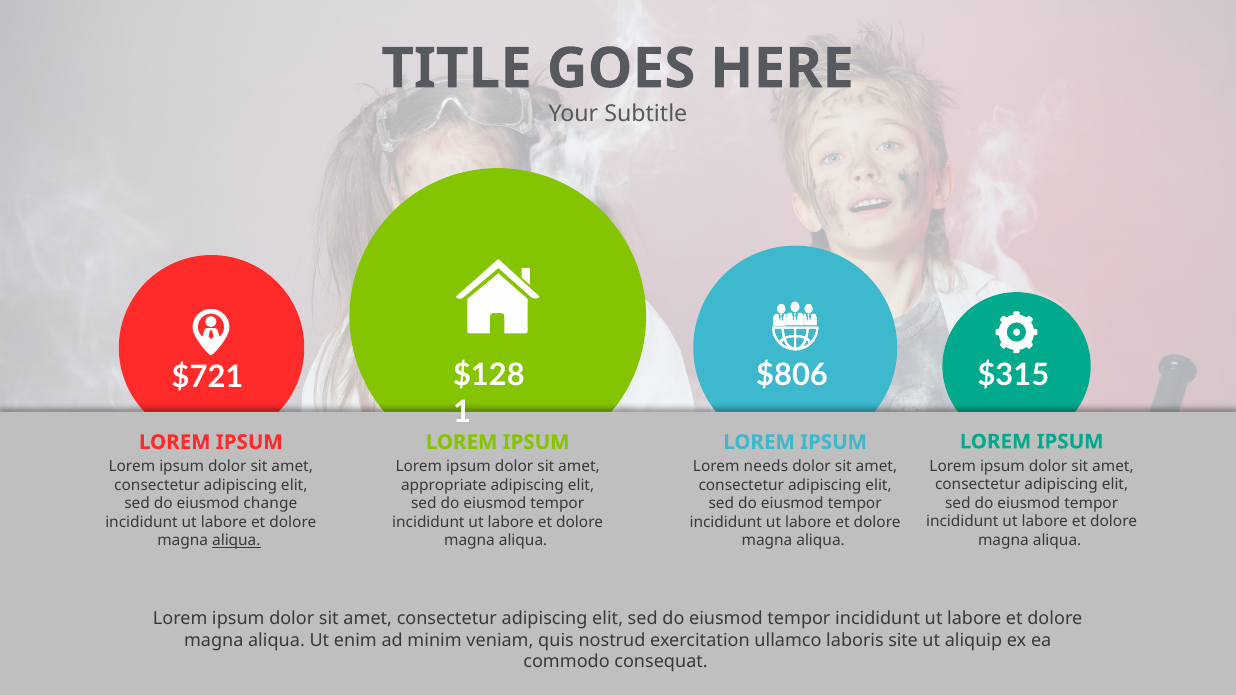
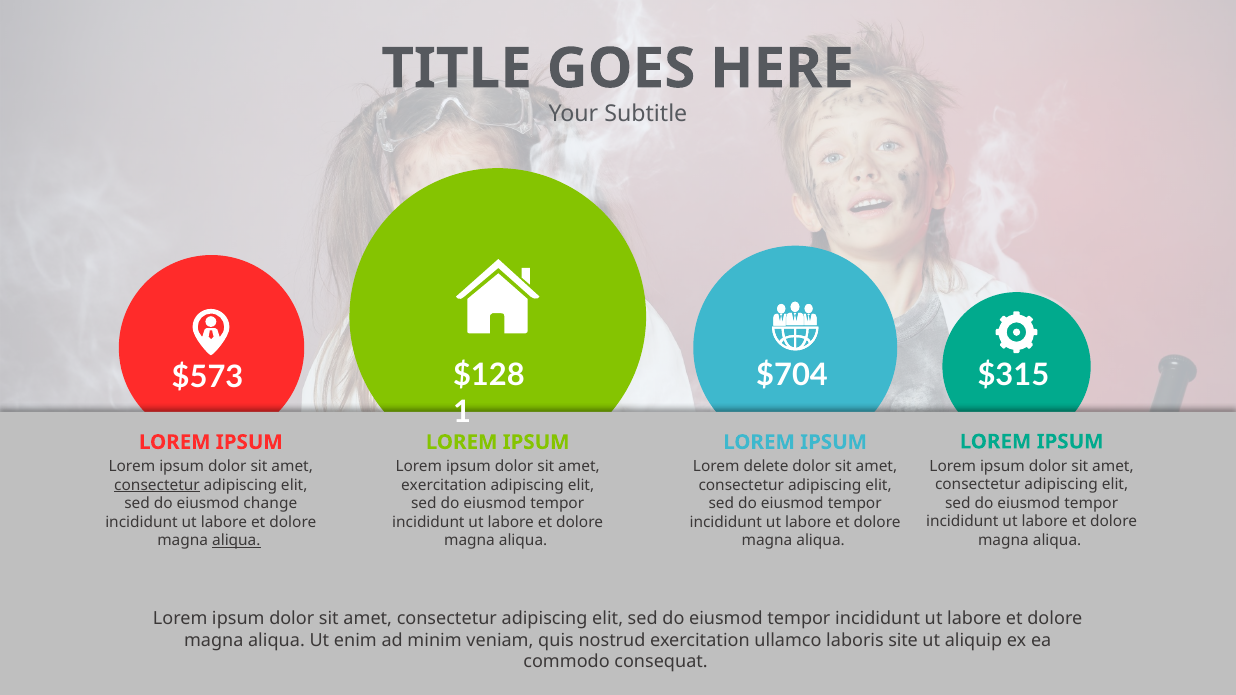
$806: $806 -> $704
$721: $721 -> $573
needs: needs -> delete
consectetur at (157, 485) underline: none -> present
appropriate at (444, 485): appropriate -> exercitation
